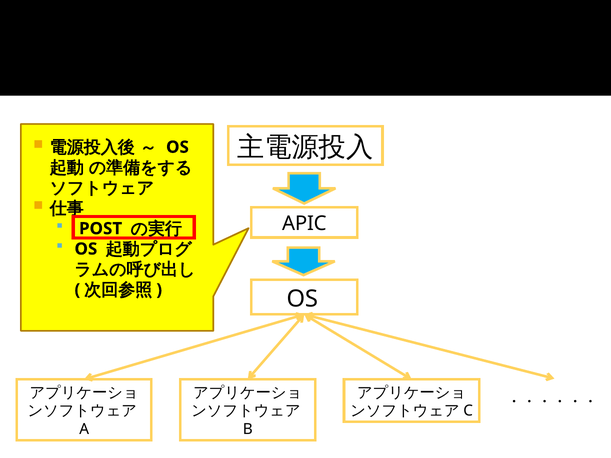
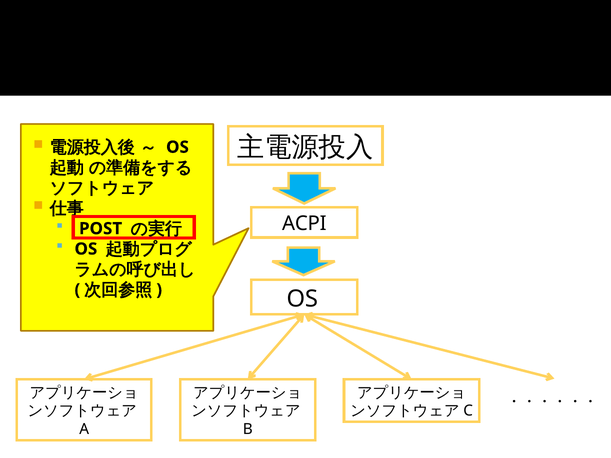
APIC: APIC -> ACPI
